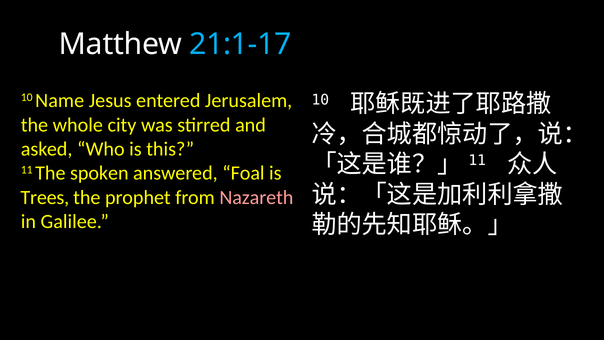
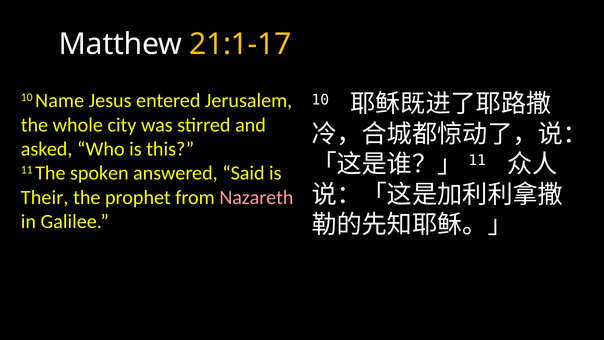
21:1-17 colour: light blue -> yellow
Foal: Foal -> Said
Trees: Trees -> Their
